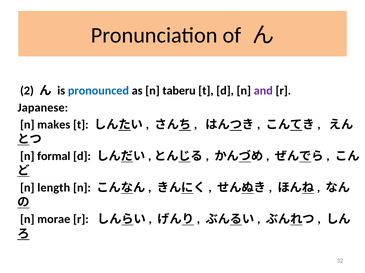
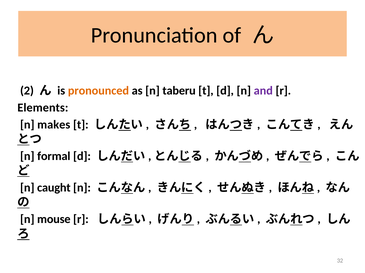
pronounced colour: blue -> orange
Japanese: Japanese -> Elements
length: length -> caught
morae: morae -> mouse
